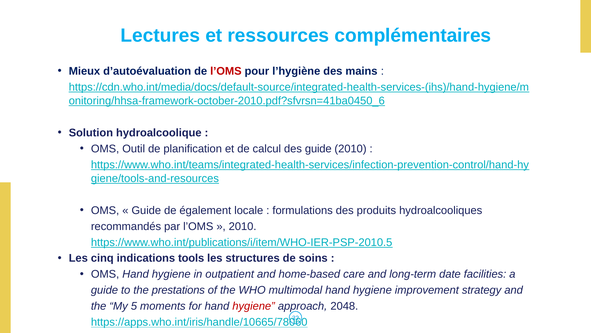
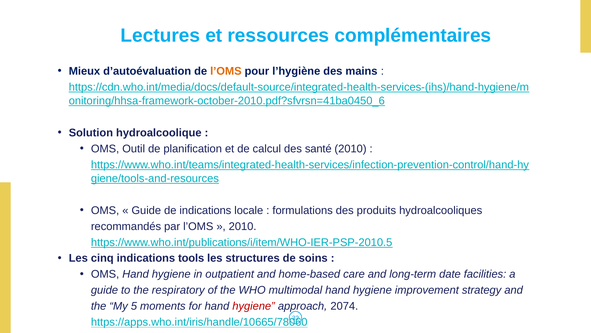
l’OMS at (226, 71) colour: red -> orange
des guide: guide -> santé
de également: également -> indications
prestations: prestations -> respiratory
2048: 2048 -> 2074
